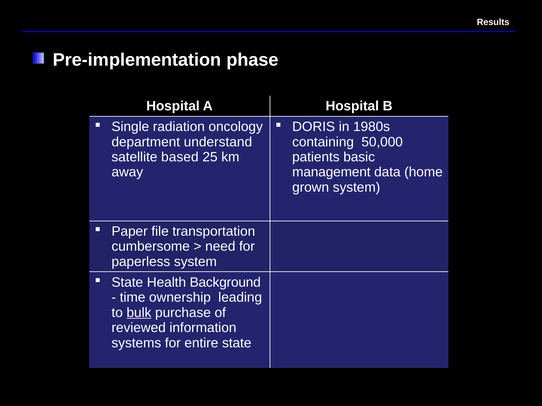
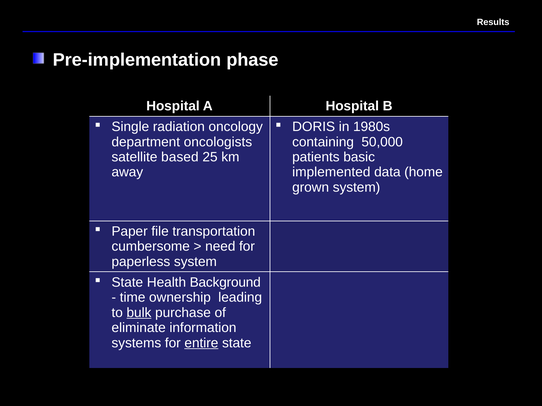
understand: understand -> oncologists
management: management -> implemented
reviewed: reviewed -> eliminate
entire underline: none -> present
